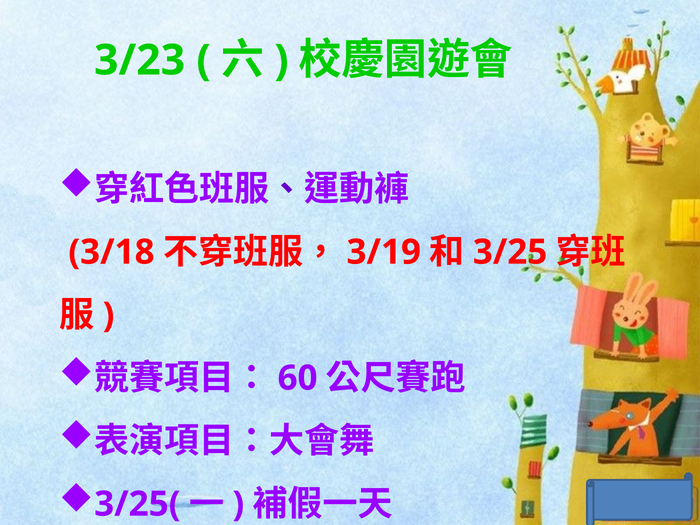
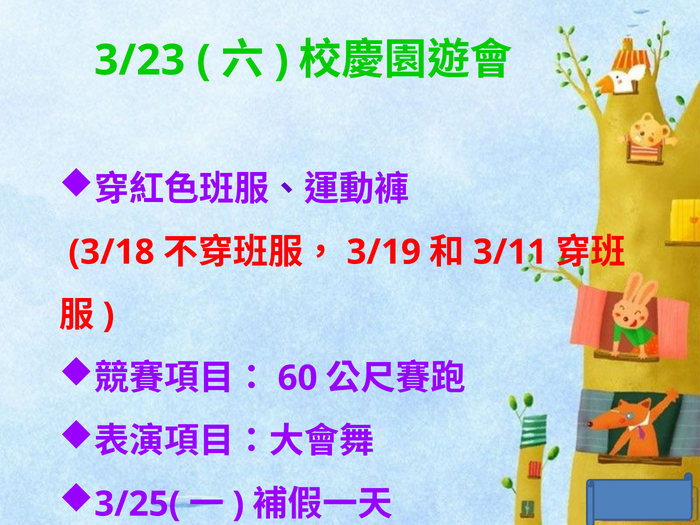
3/25: 3/25 -> 3/11
